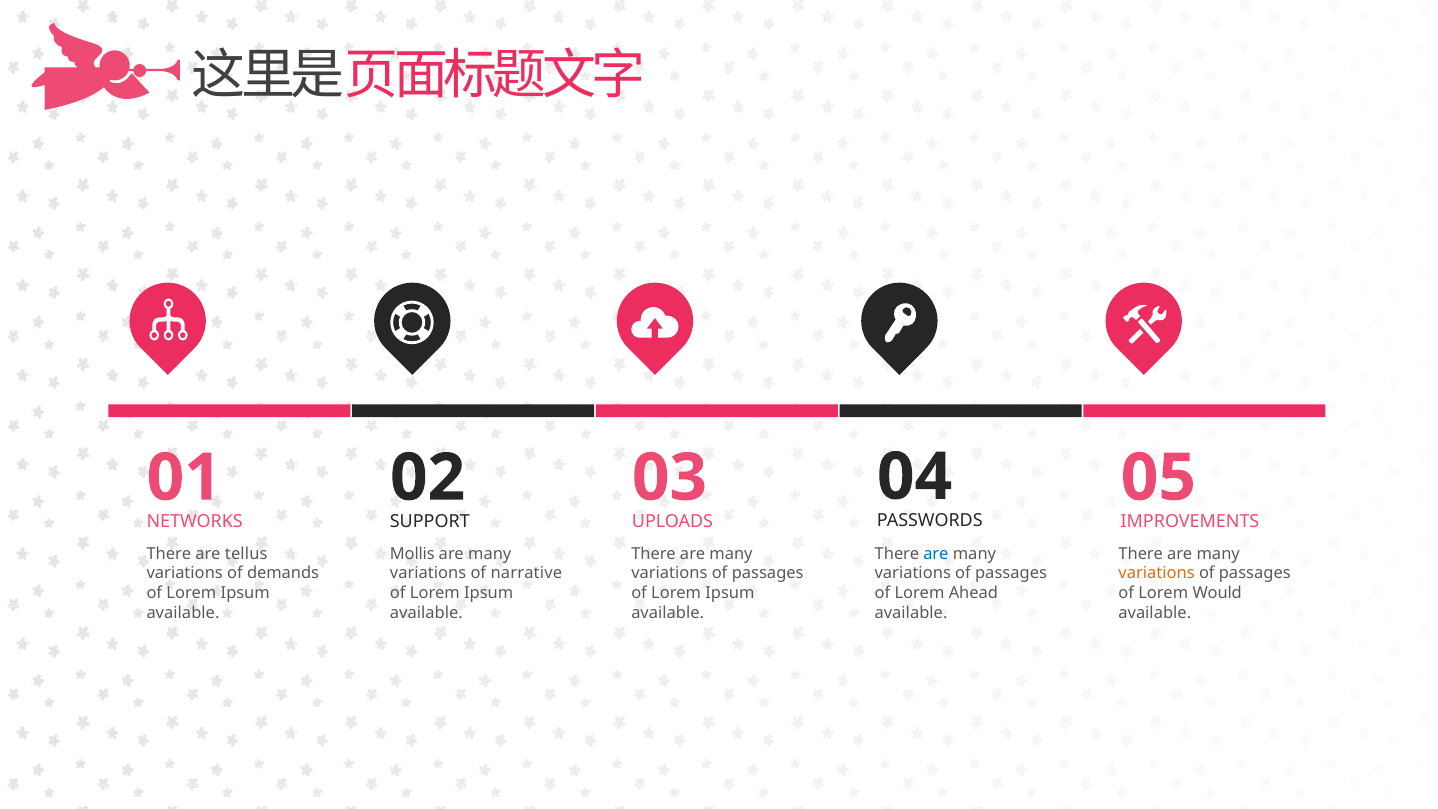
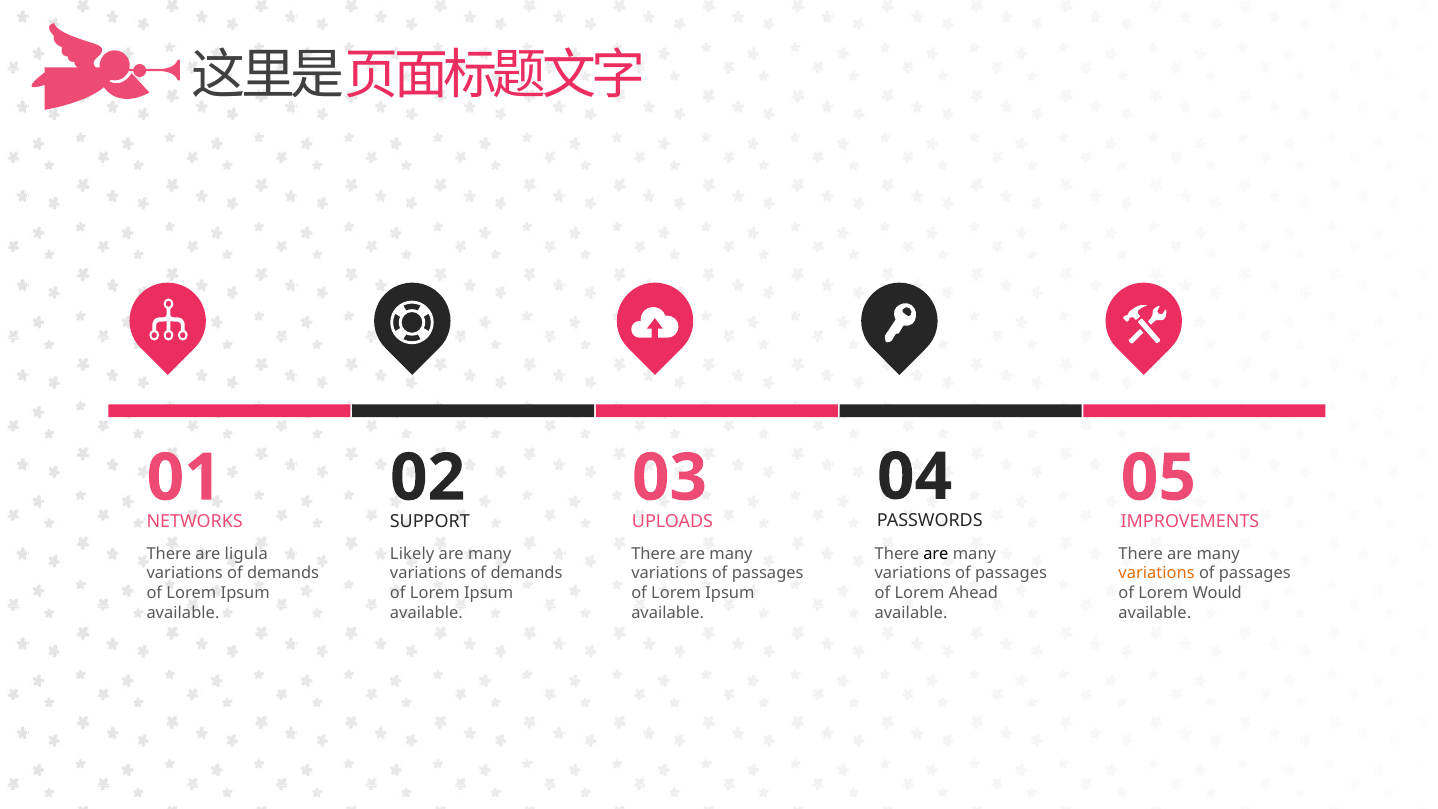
tellus: tellus -> ligula
Mollis: Mollis -> Likely
are at (936, 554) colour: blue -> black
narrative at (526, 573): narrative -> demands
